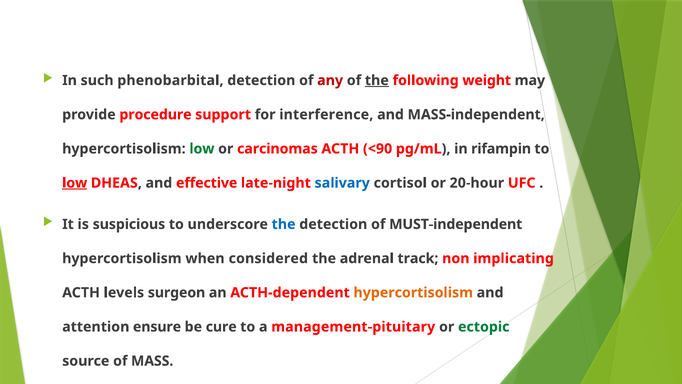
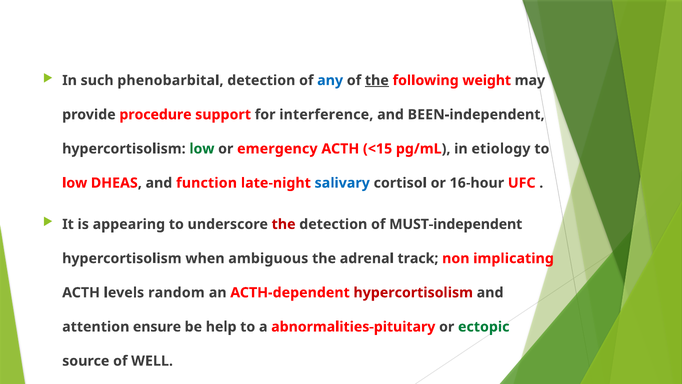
any colour: red -> blue
MASS-independent: MASS-independent -> BEEN-independent
carcinomas: carcinomas -> emergency
<90: <90 -> <15
rifampin: rifampin -> etiology
low at (75, 183) underline: present -> none
effective: effective -> function
20-hour: 20-hour -> 16-hour
suspicious: suspicious -> appearing
the at (284, 224) colour: blue -> red
considered: considered -> ambiguous
surgeon: surgeon -> random
hypercortisolism at (413, 292) colour: orange -> red
cure: cure -> help
management-pituitary: management-pituitary -> abnormalities-pituitary
MASS: MASS -> WELL
